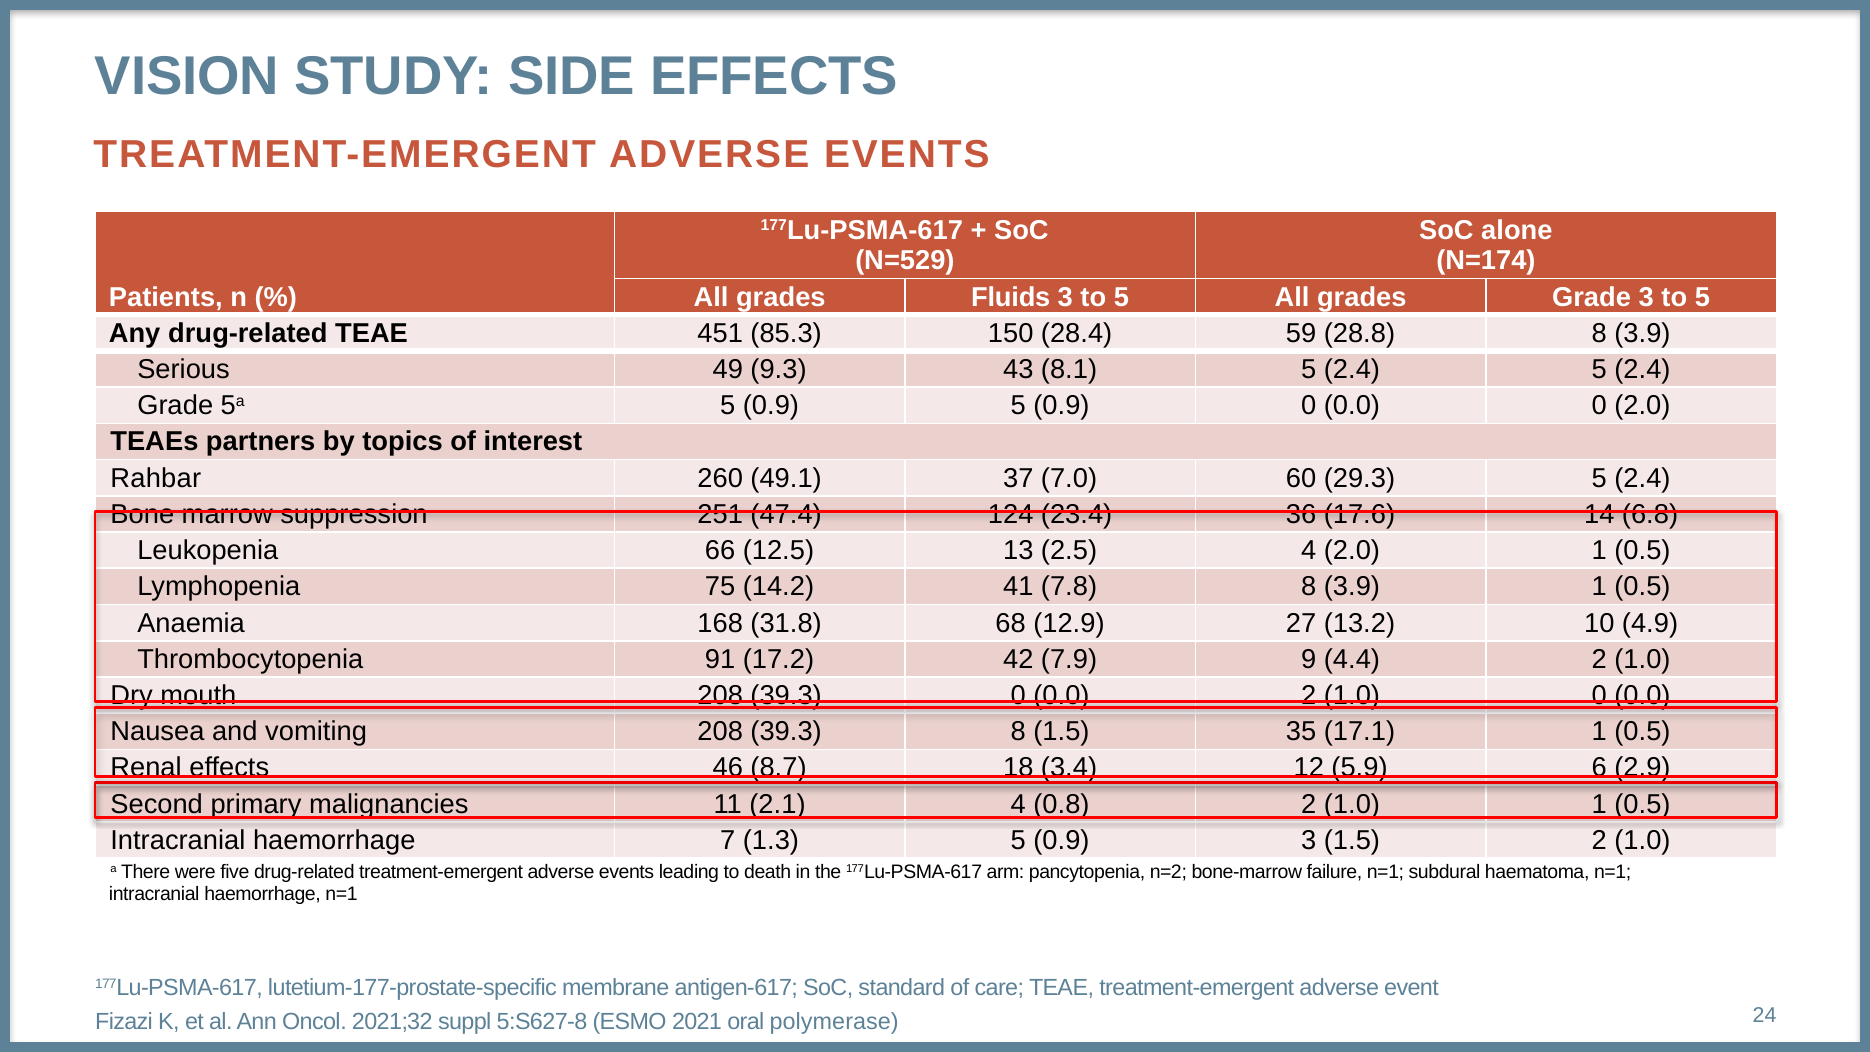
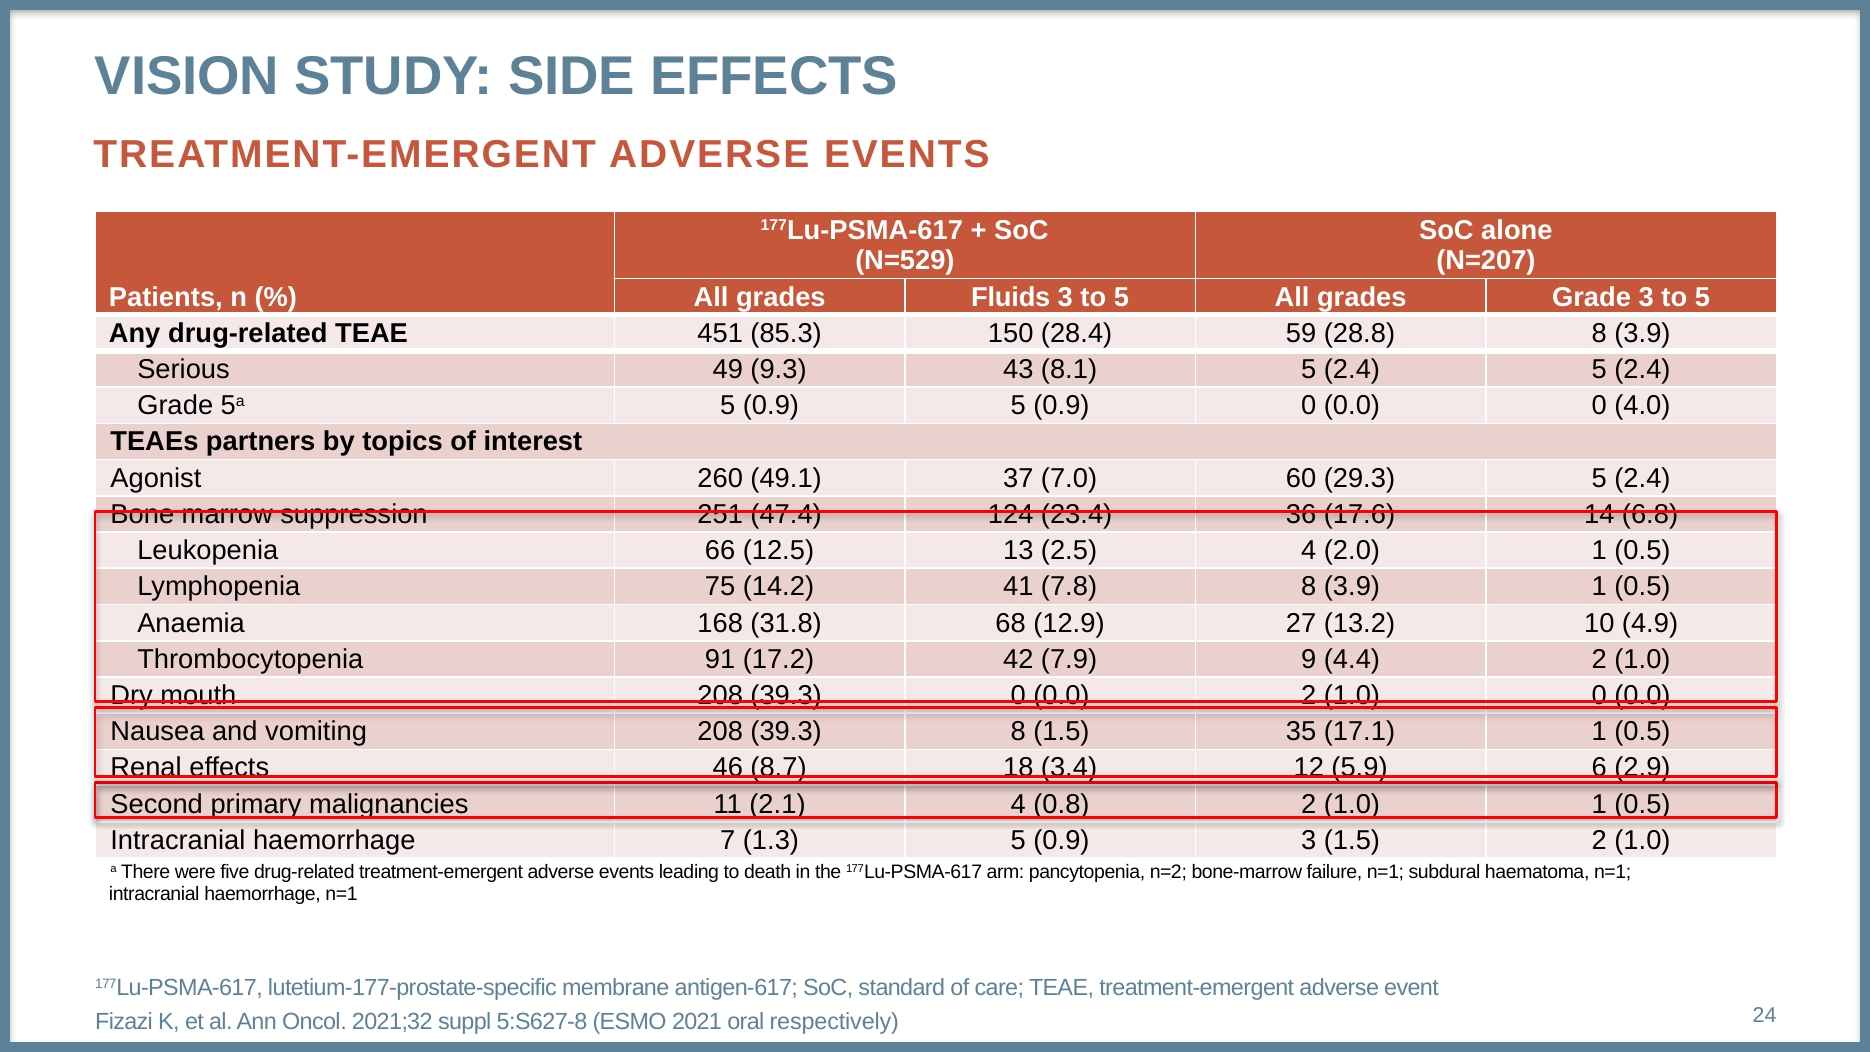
N=174: N=174 -> N=207
0 2.0: 2.0 -> 4.0
Rahbar: Rahbar -> Agonist
polymerase: polymerase -> respectively
